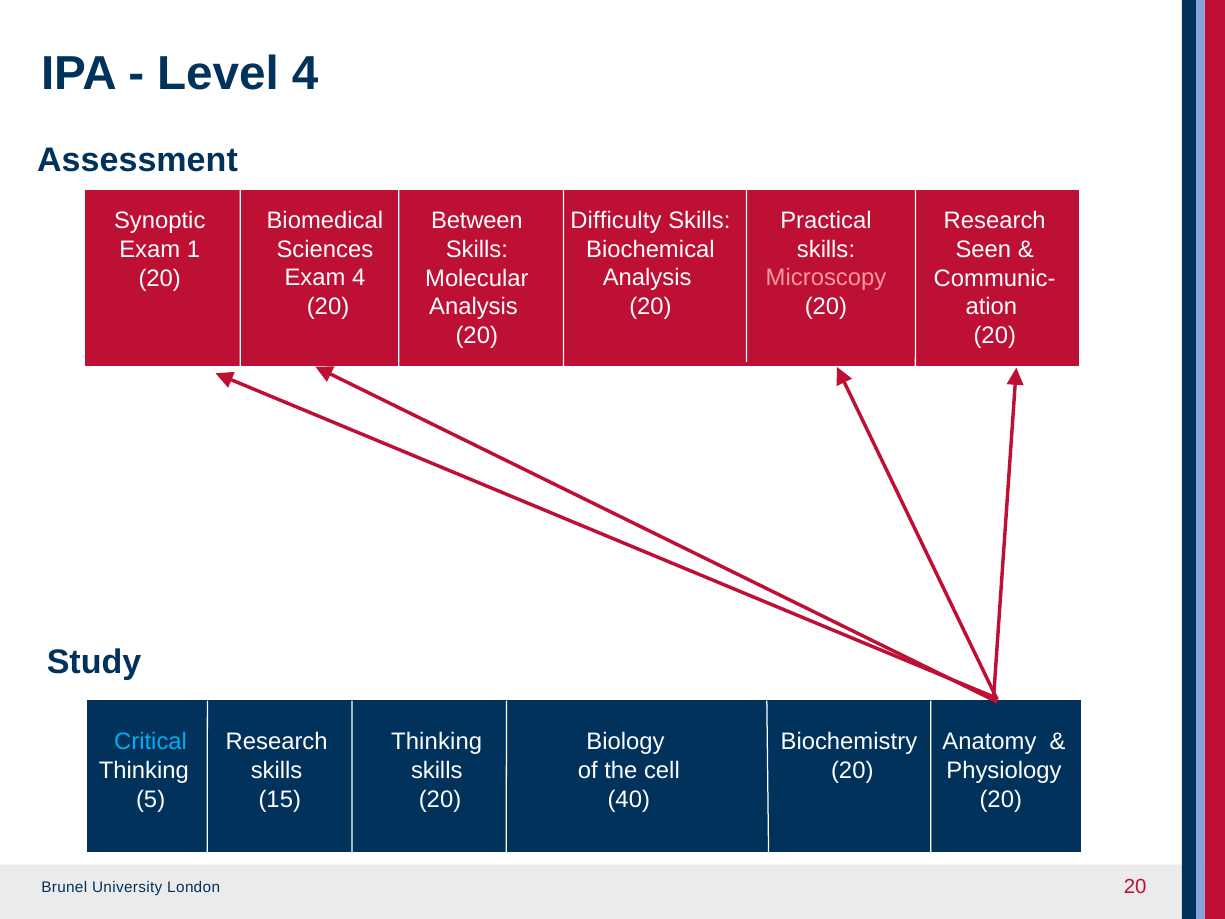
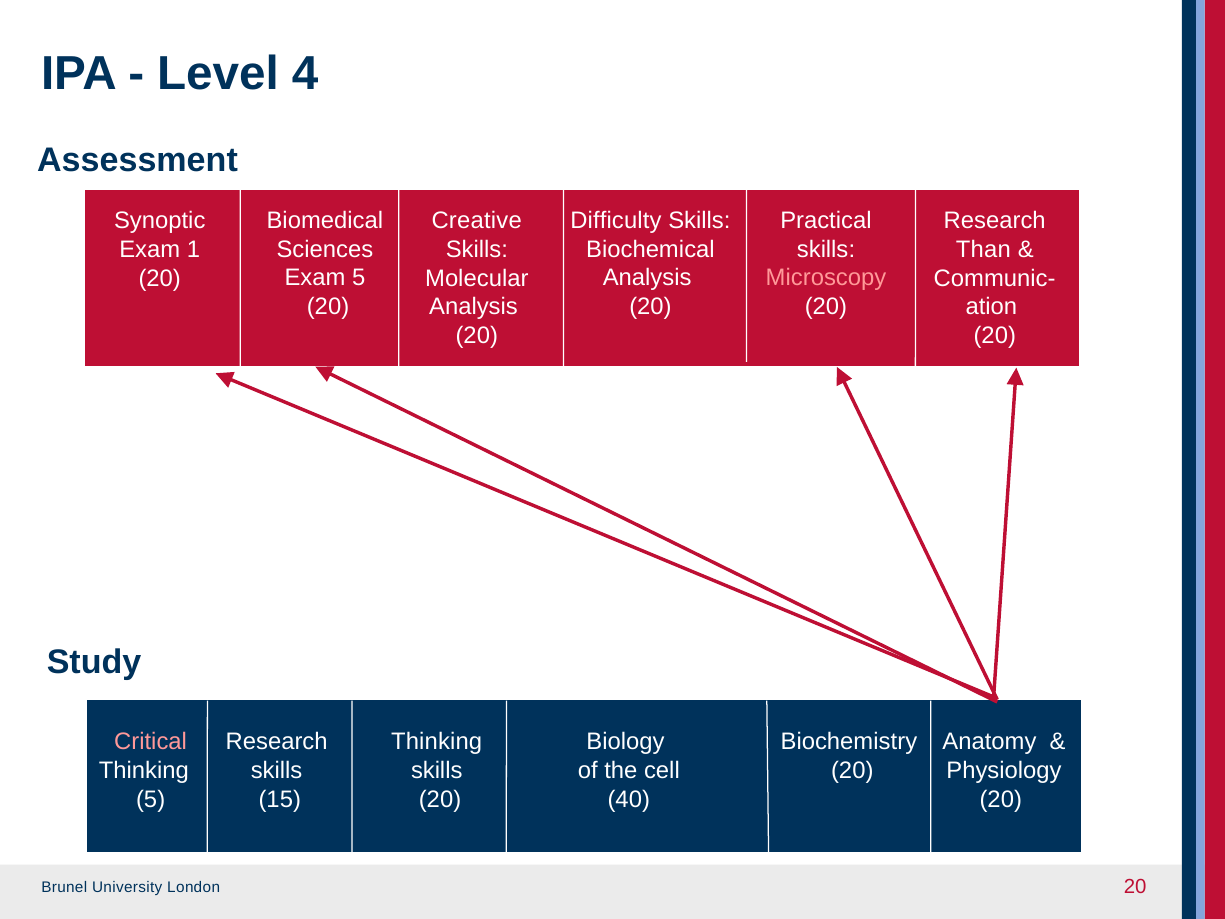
Between: Between -> Creative
Seen: Seen -> Than
Exam 4: 4 -> 5
Critical colour: light blue -> pink
